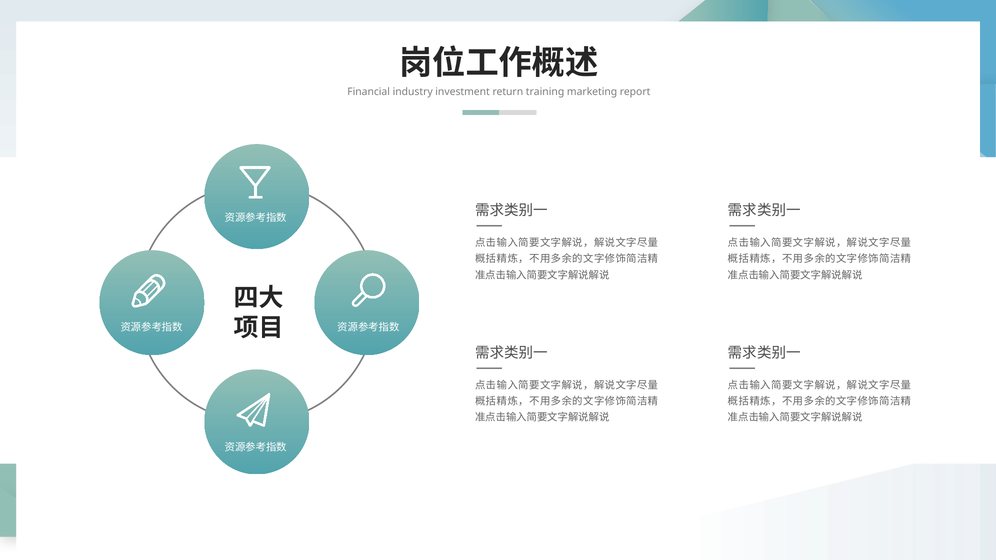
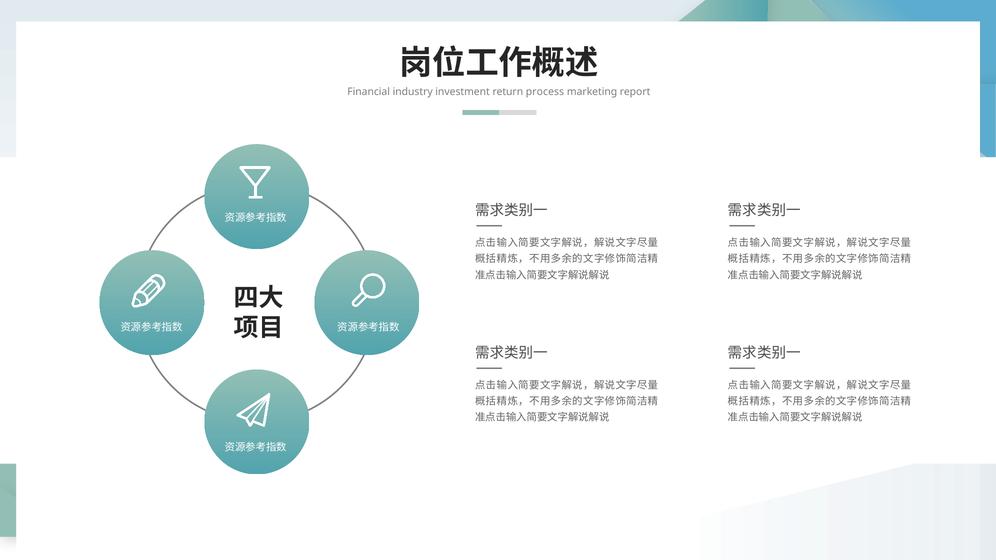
training: training -> process
